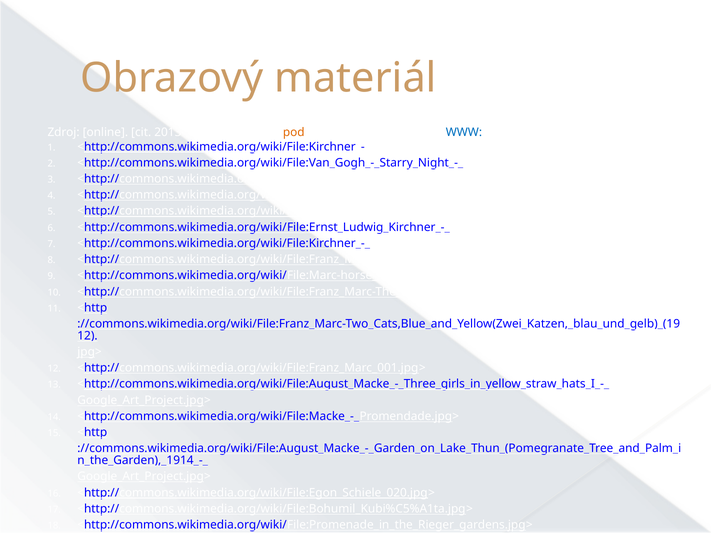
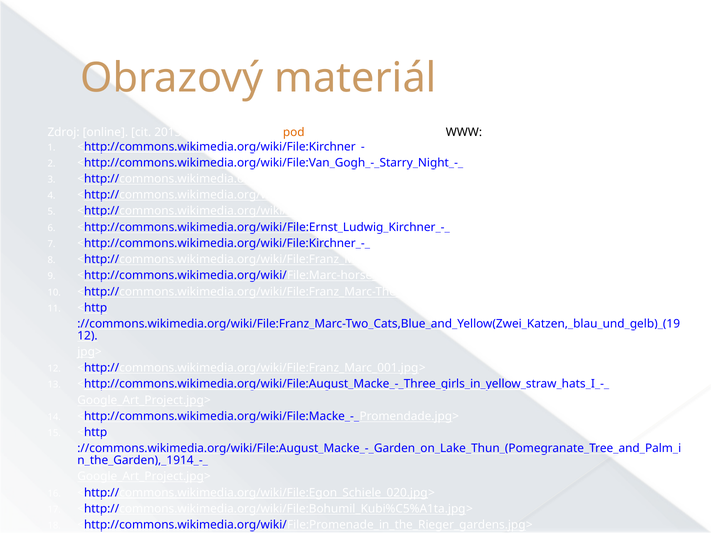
WWW colour: blue -> black
